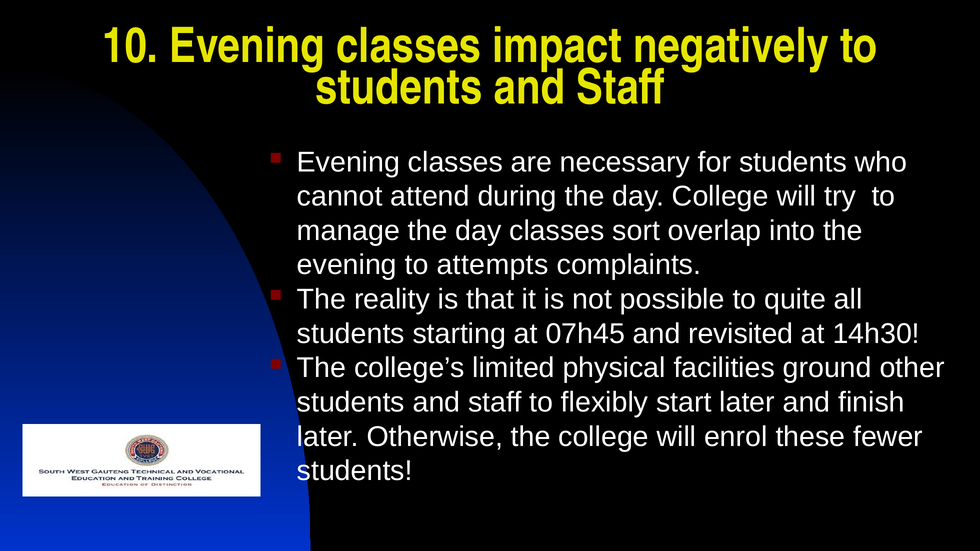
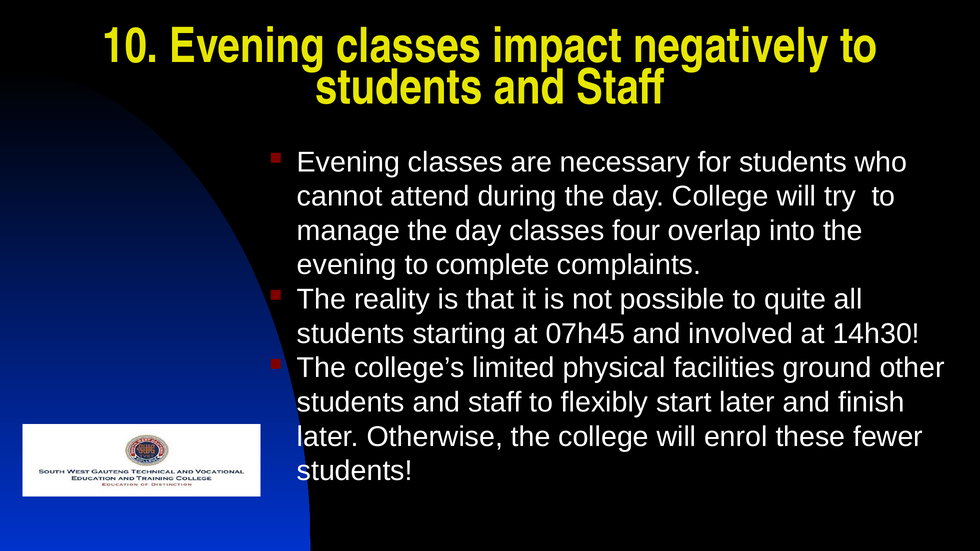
sort: sort -> four
attempts: attempts -> complete
revisited: revisited -> involved
